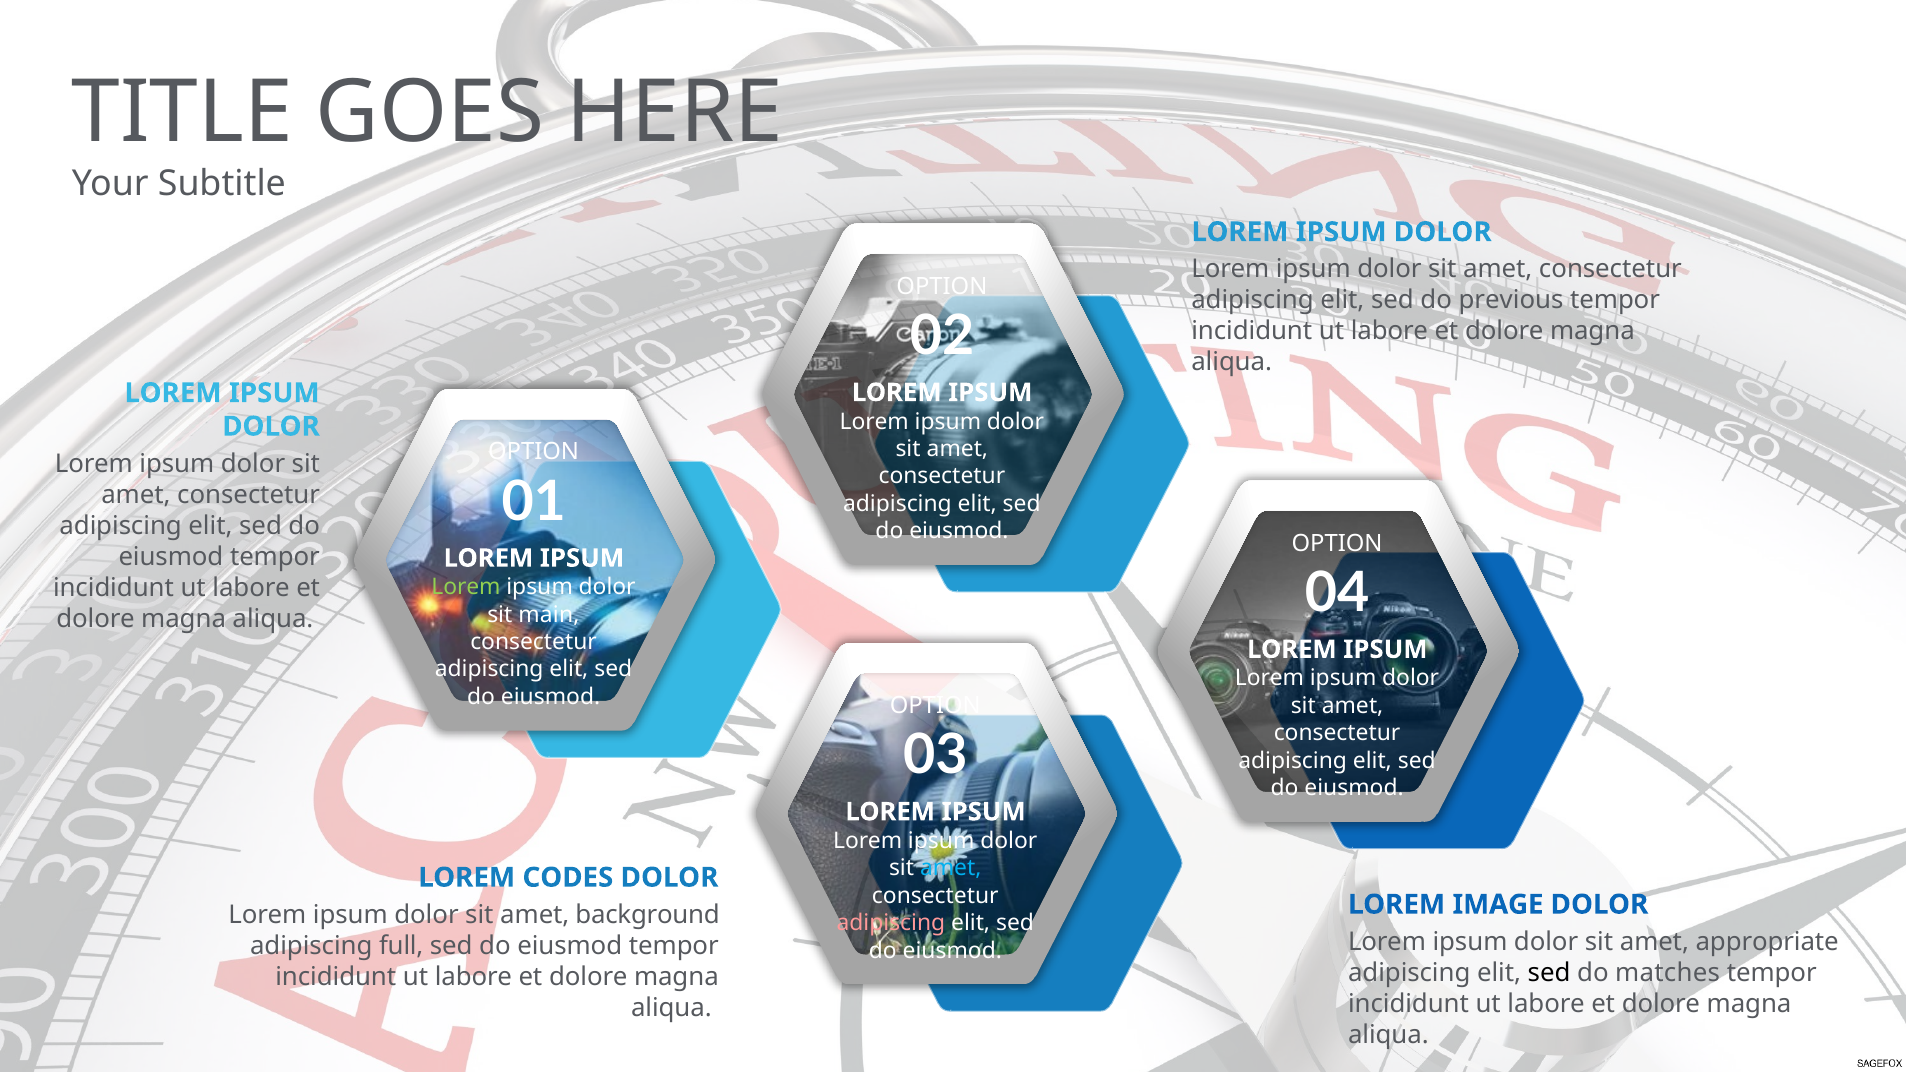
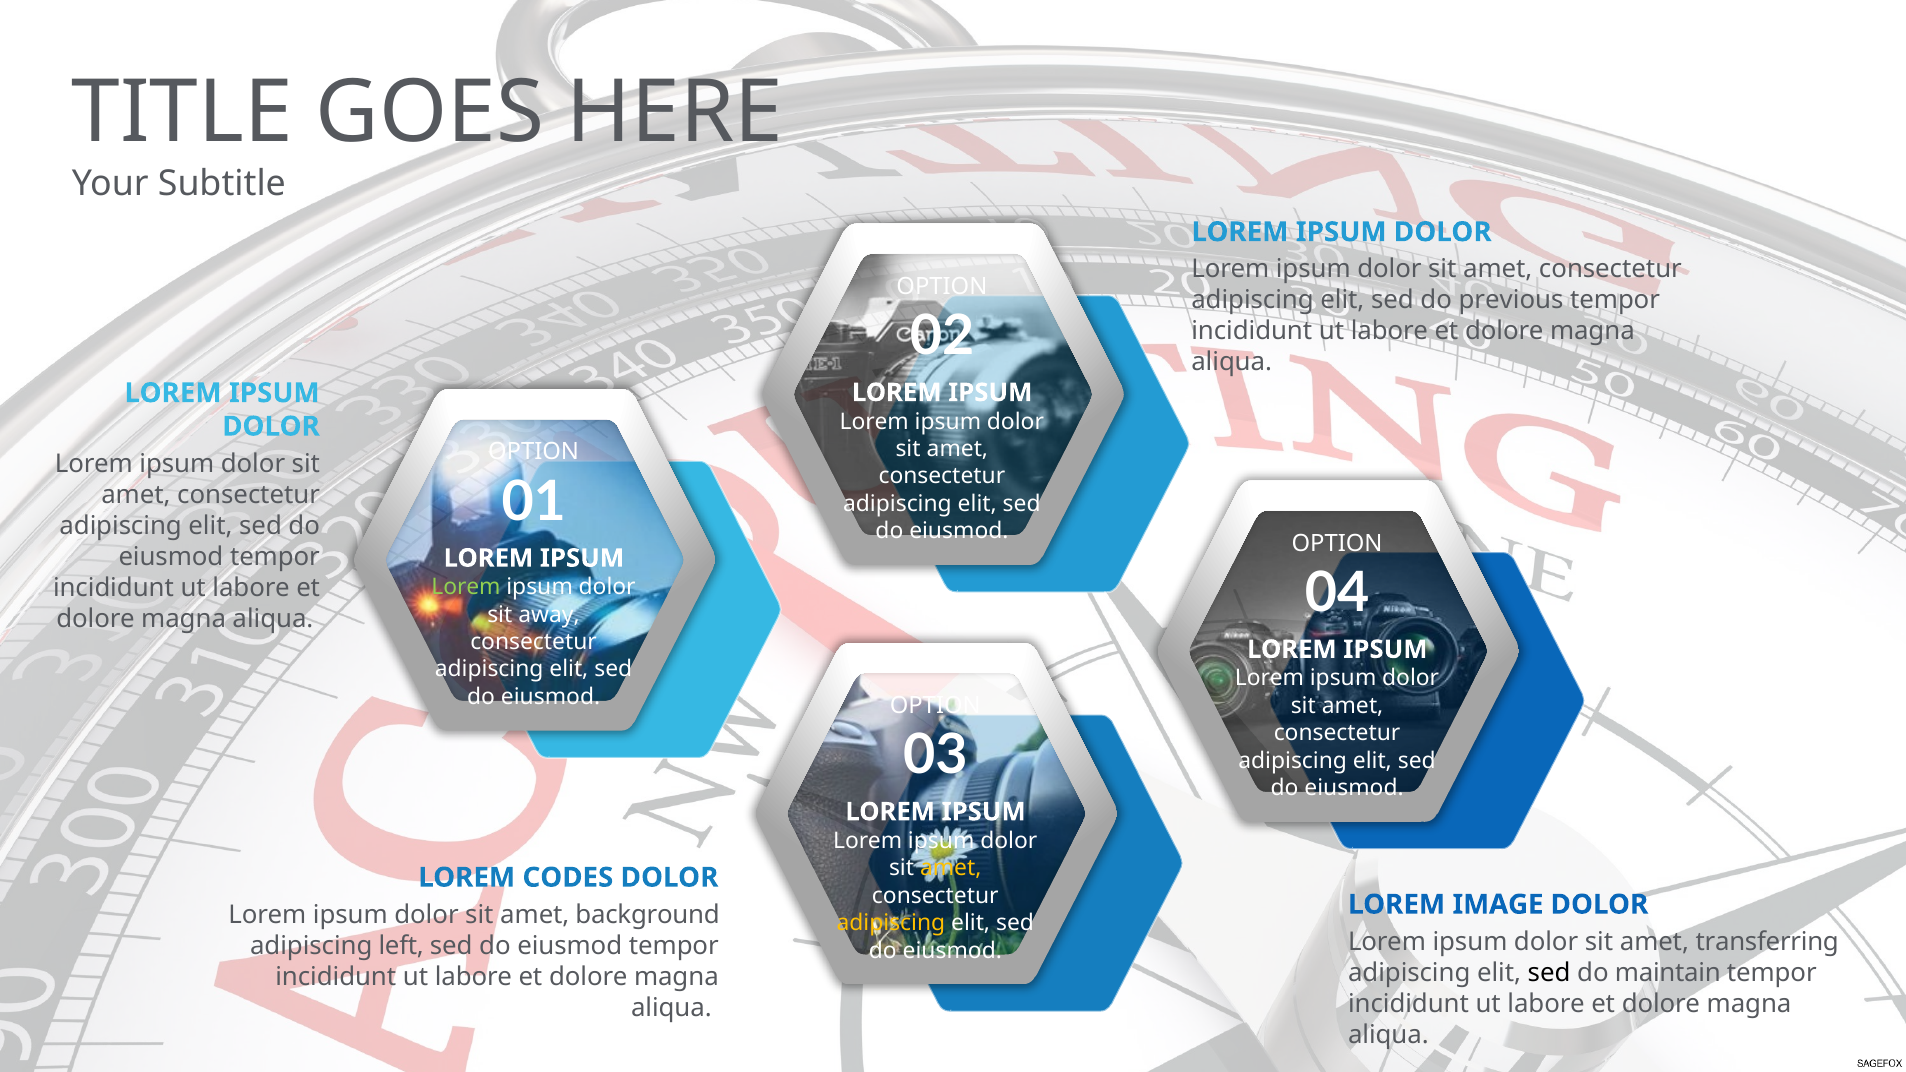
main: main -> away
amet at (951, 868) colour: light blue -> yellow
adipiscing at (891, 923) colour: pink -> yellow
appropriate: appropriate -> transferring
full: full -> left
matches: matches -> maintain
